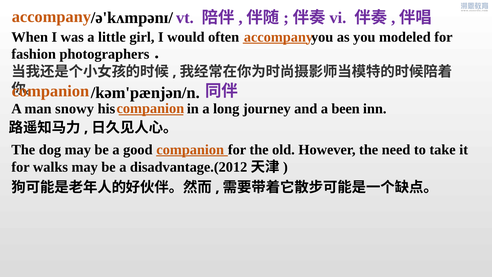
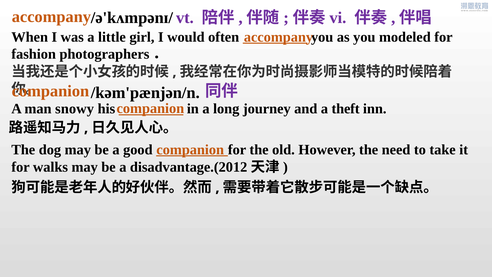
been: been -> theft
